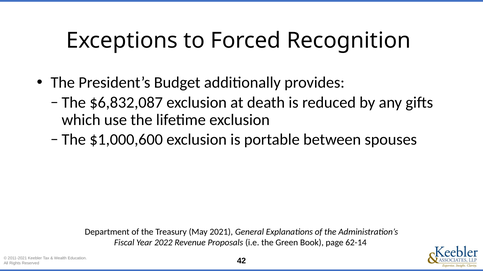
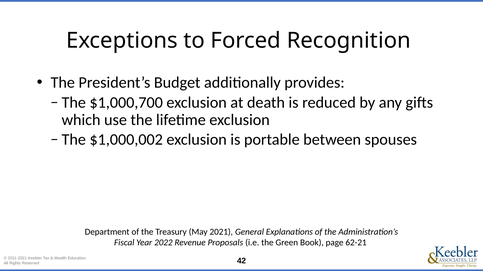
$6,832,087: $6,832,087 -> $1,000,700
$1,000,600: $1,000,600 -> $1,000,002
62-14: 62-14 -> 62-21
